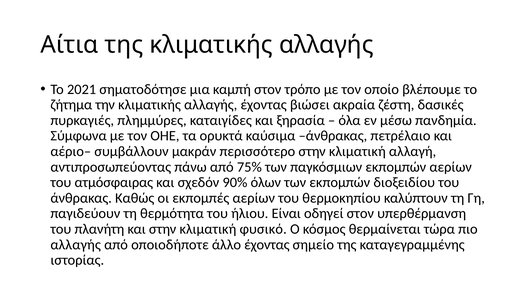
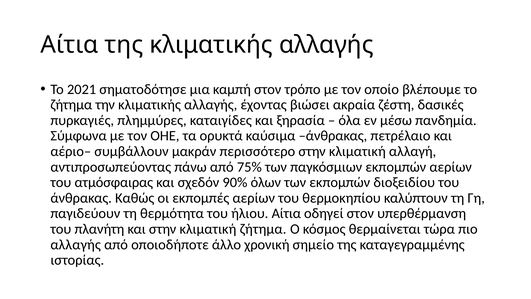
ήλιου Είναι: Είναι -> Αίτια
κλιματική φυσικό: φυσικό -> ζήτημα
άλλο έχοντας: έχοντας -> χρονική
